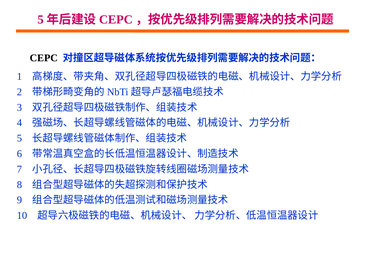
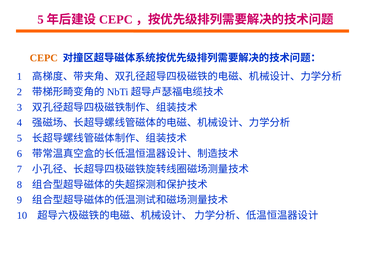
CEPC colour: black -> orange
